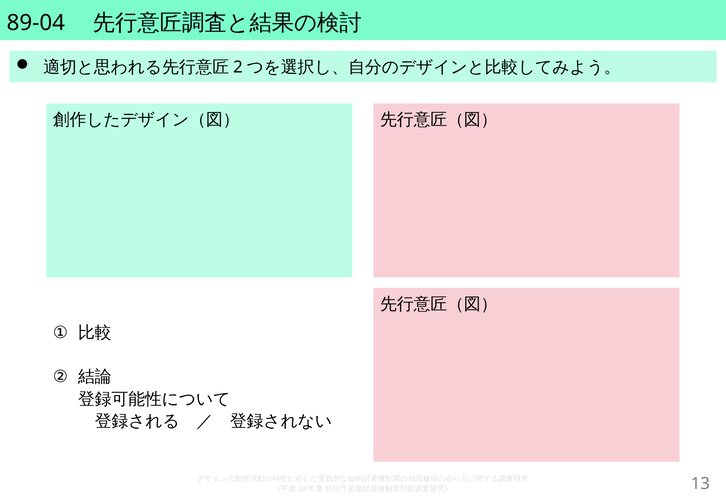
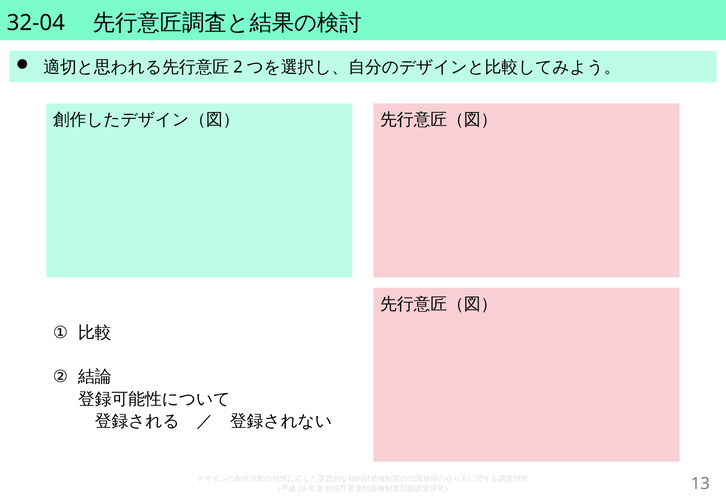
89-04: 89-04 -> 32-04
